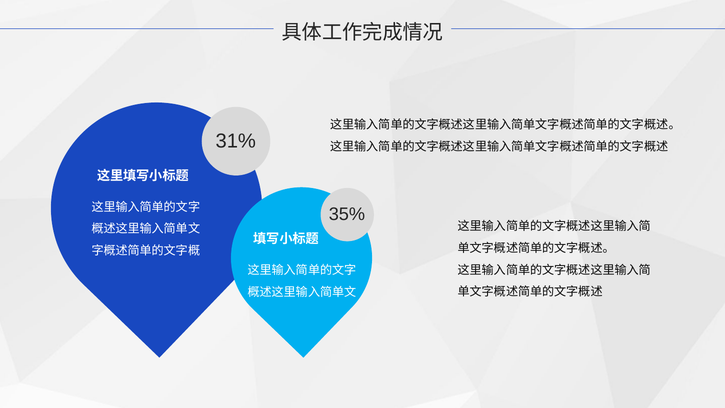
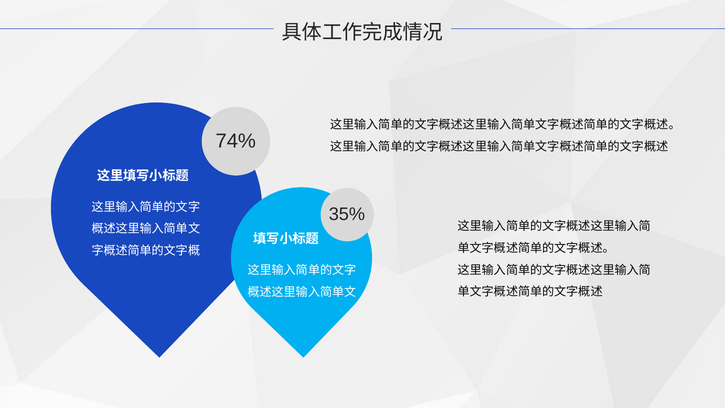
31%: 31% -> 74%
